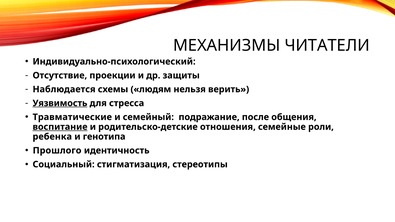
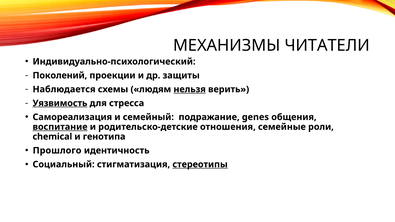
Отсутствие: Отсутствие -> Поколений
нельзя underline: none -> present
Травматические: Травматические -> Самореализация
после: после -> genes
ребенка: ребенка -> chemical
стереотипы underline: none -> present
